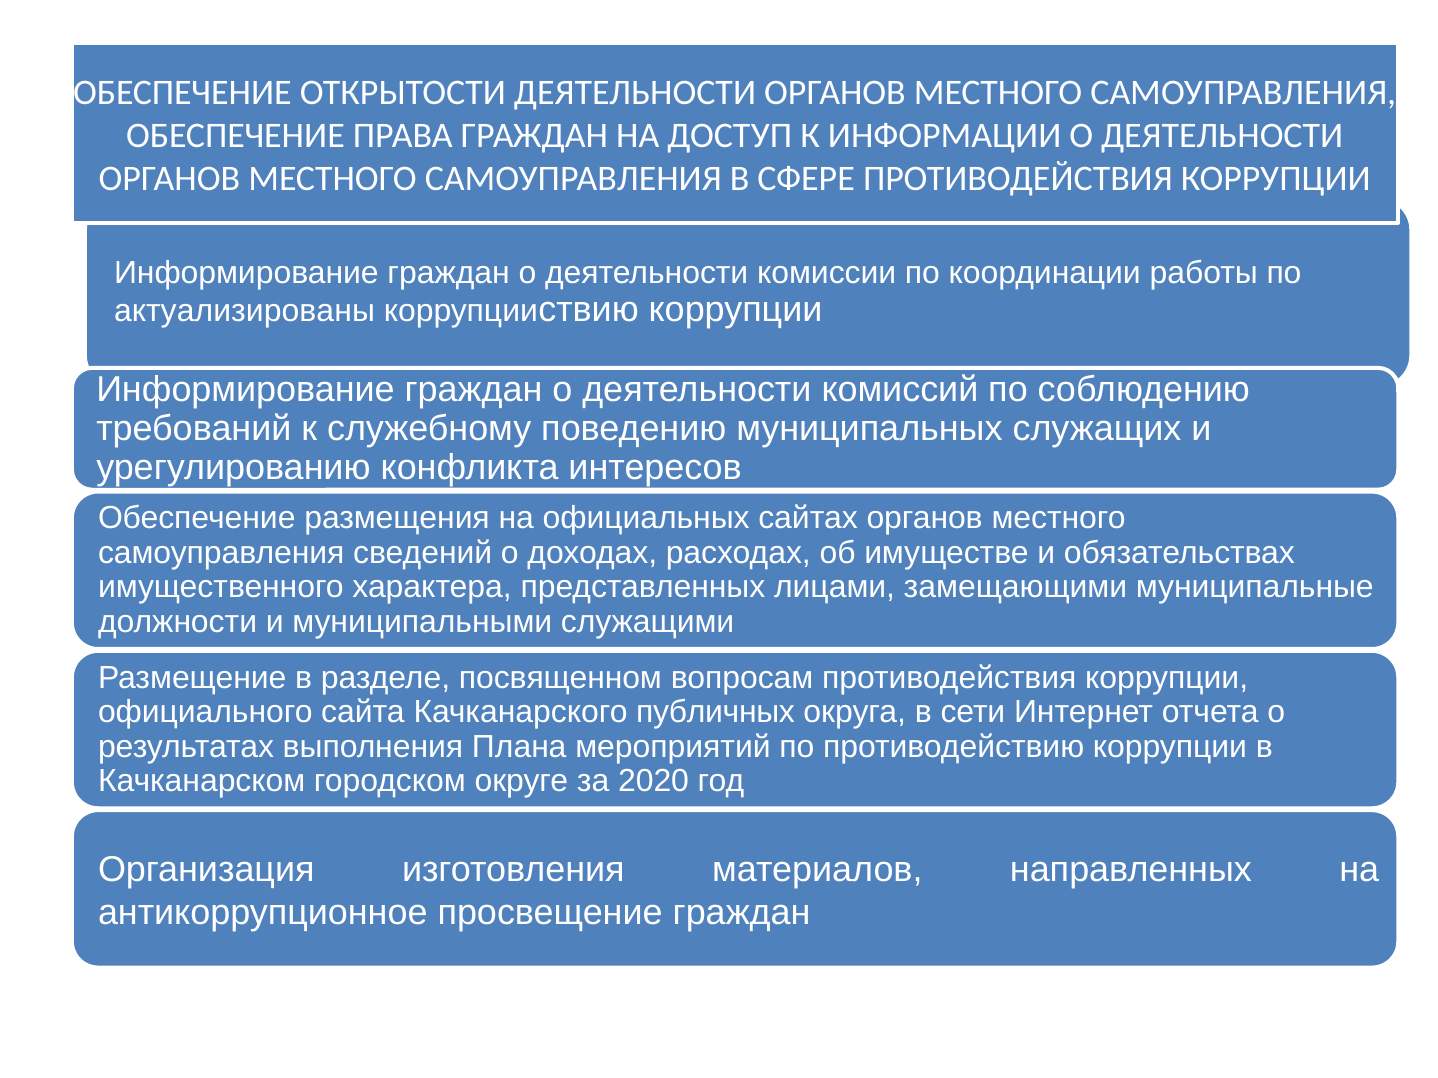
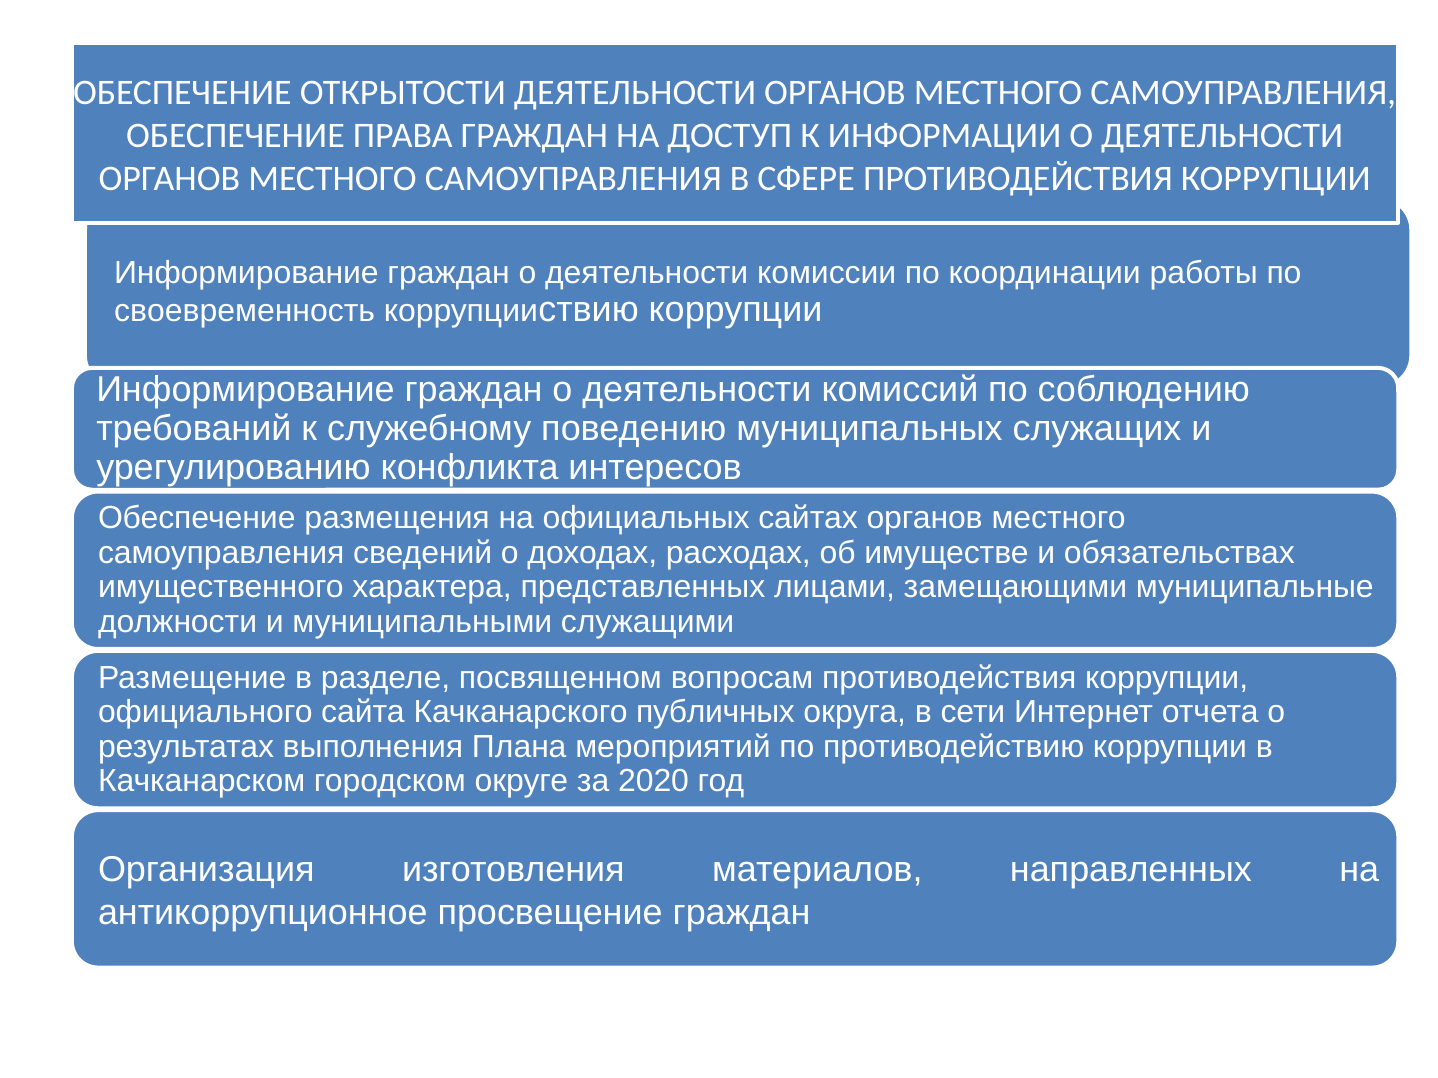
актуализированы: актуализированы -> своевременность
